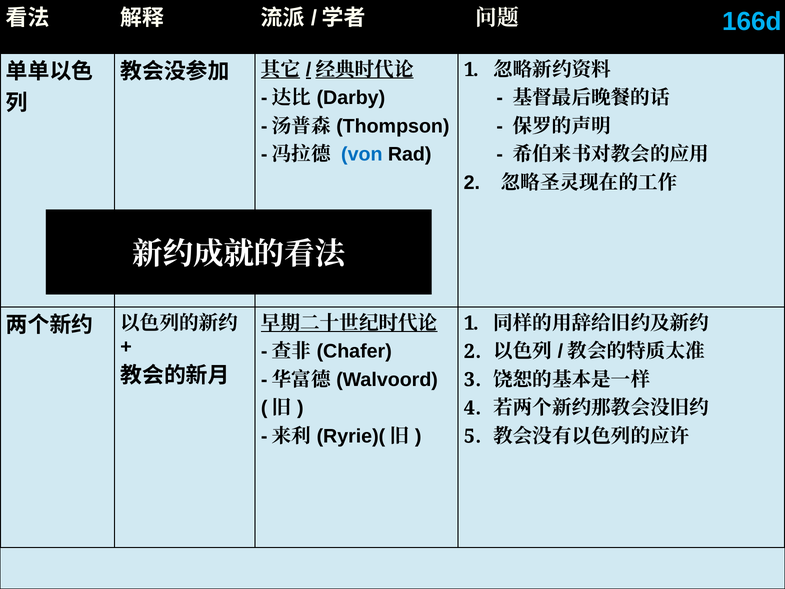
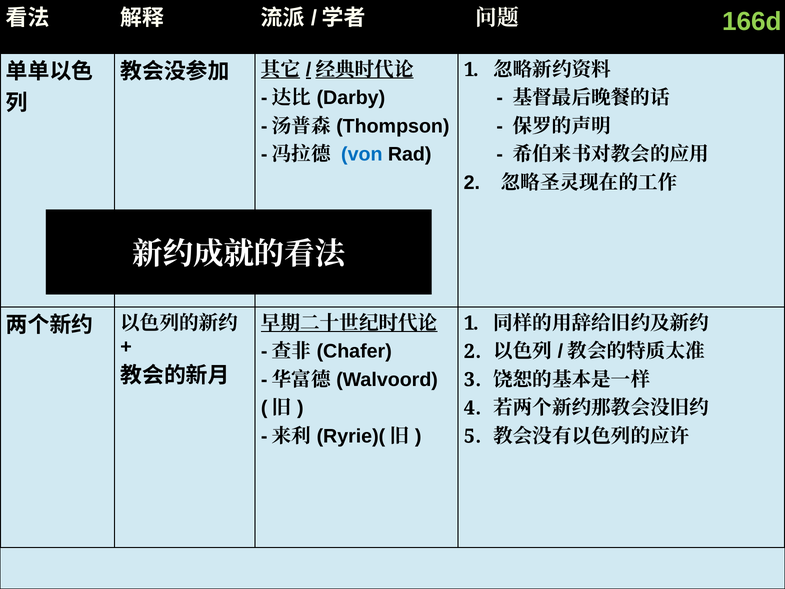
166d colour: light blue -> light green
